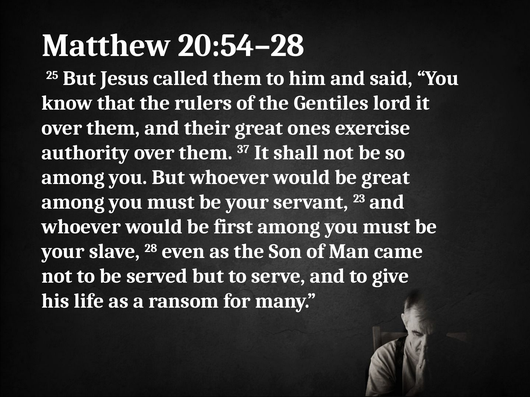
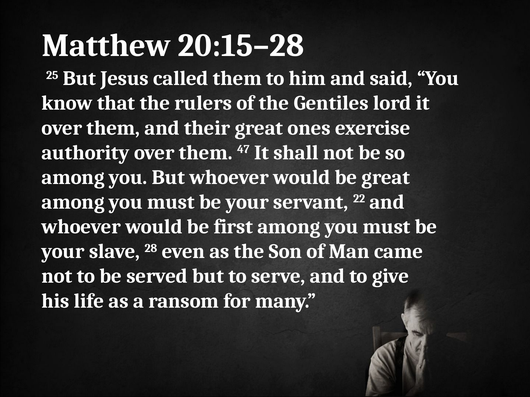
20:54–28: 20:54–28 -> 20:15–28
37: 37 -> 47
23: 23 -> 22
